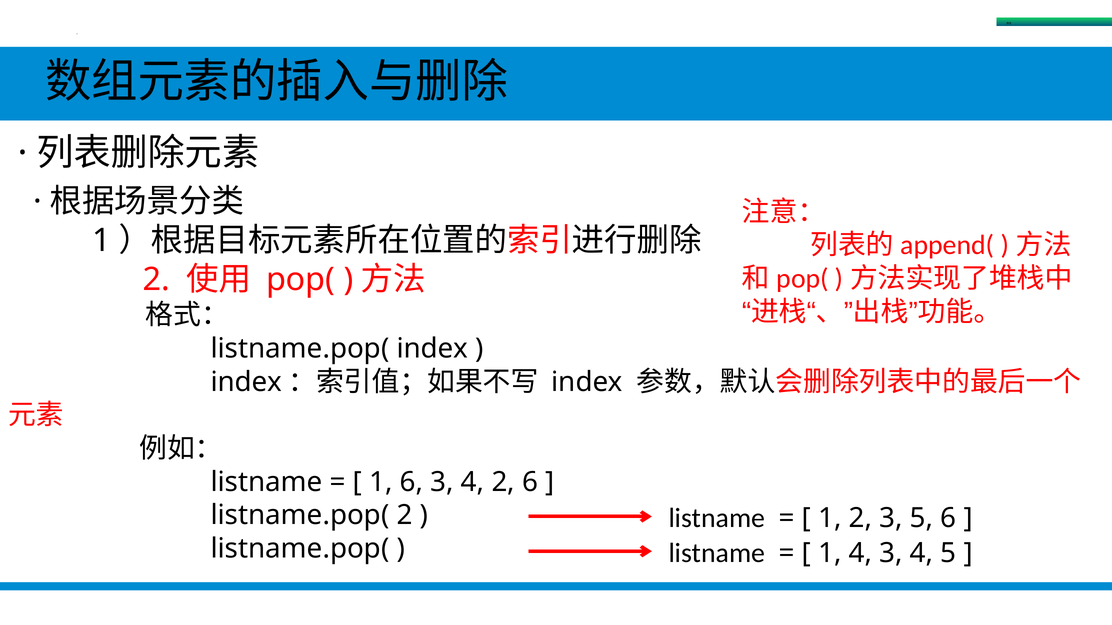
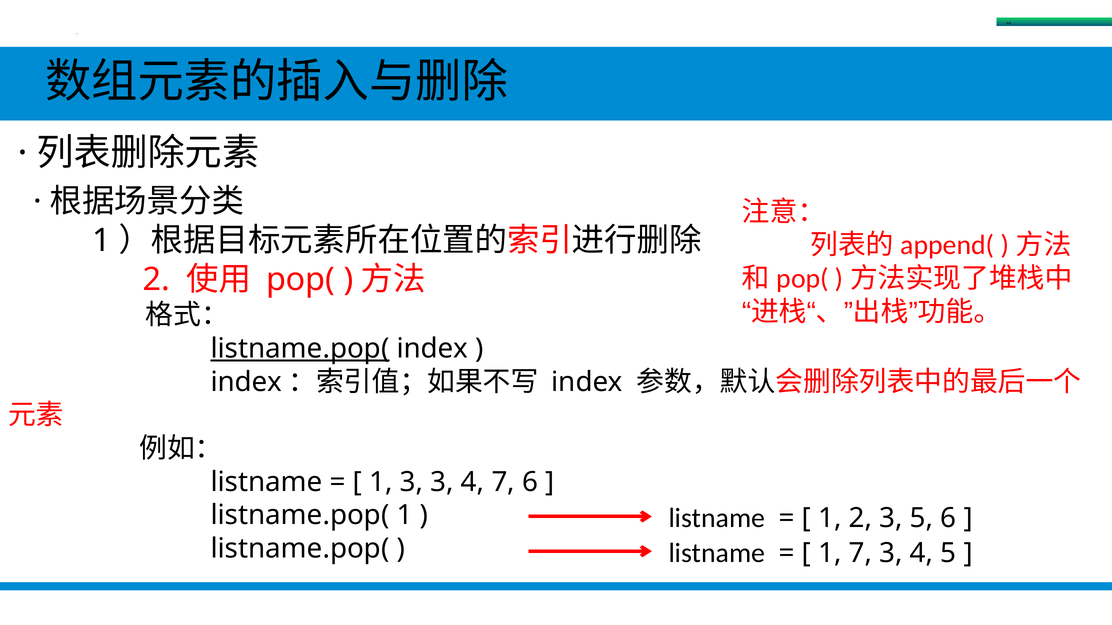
listname.pop( at (300, 349) underline: none -> present
1 6: 6 -> 3
4 2: 2 -> 7
listname.pop( 2: 2 -> 1
1 4: 4 -> 7
